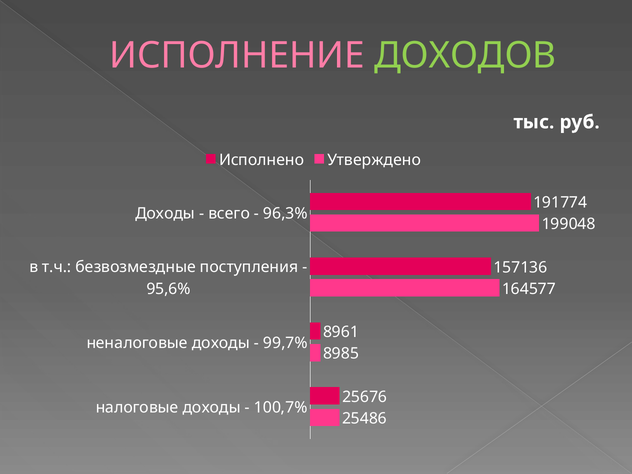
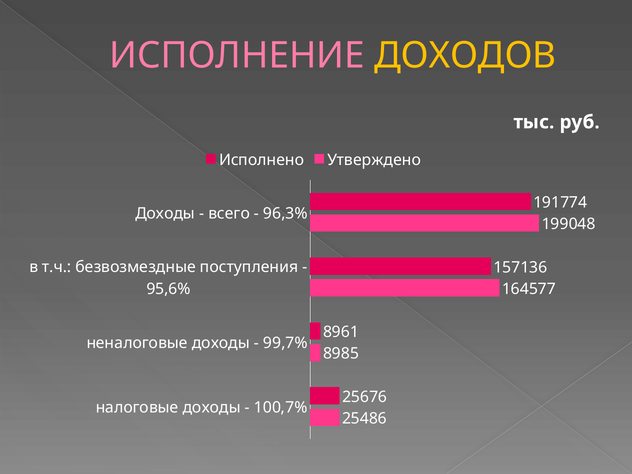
ДОХОДОВ colour: light green -> yellow
